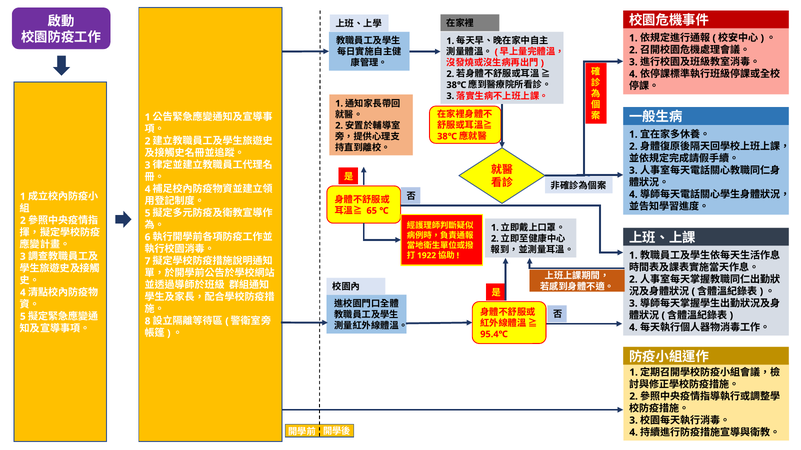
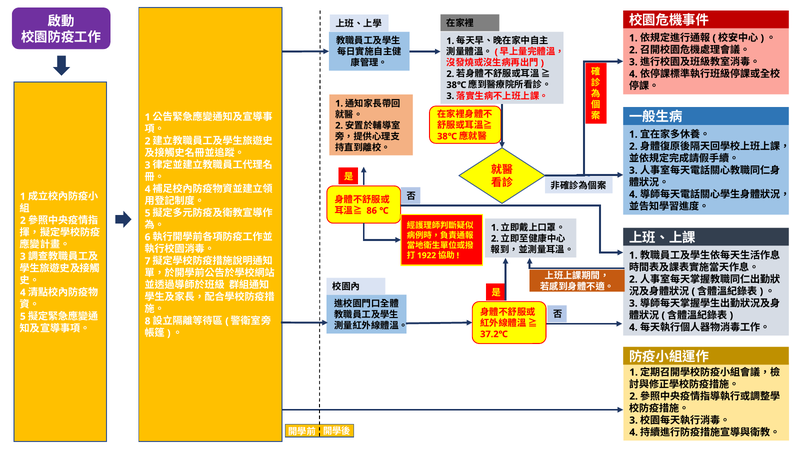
65: 65 -> 86
95.4℃: 95.4℃ -> 37.2℃
